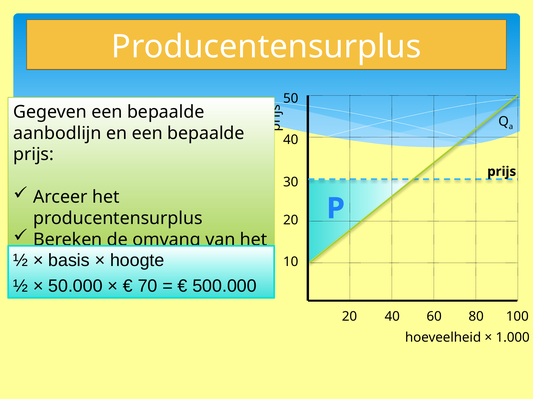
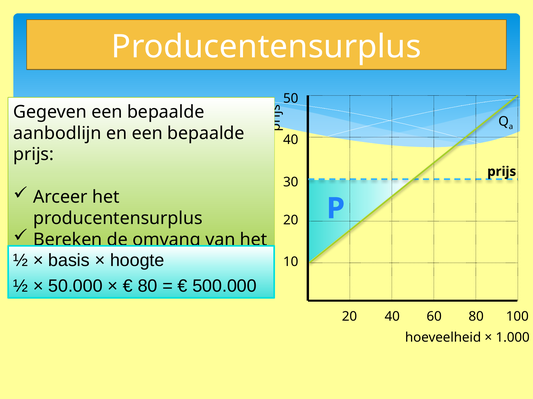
70 at (148, 287): 70 -> 80
